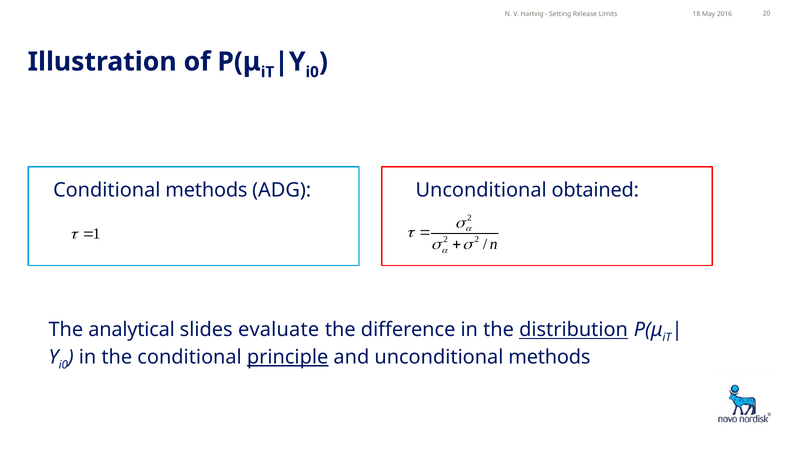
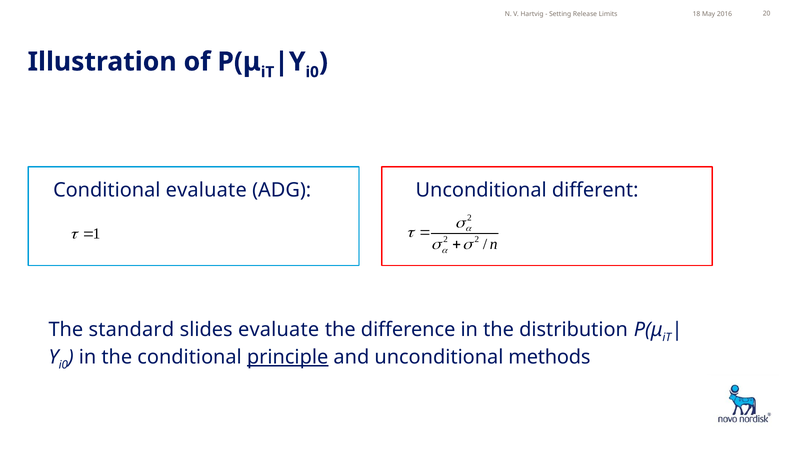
Conditional methods: methods -> evaluate
obtained: obtained -> different
analytical: analytical -> standard
distribution underline: present -> none
